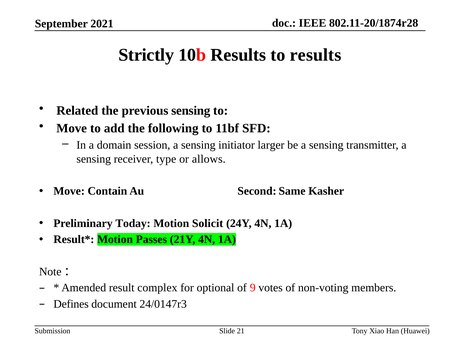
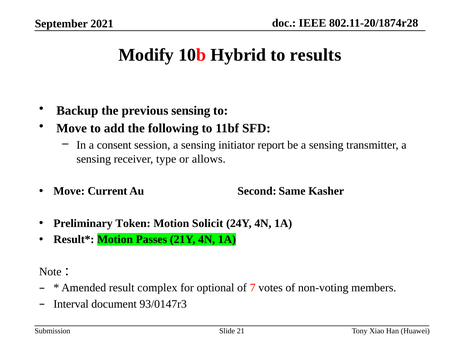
Strictly: Strictly -> Modify
10b Results: Results -> Hybrid
Related: Related -> Backup
domain: domain -> consent
larger: larger -> report
Contain: Contain -> Current
Today: Today -> Token
9: 9 -> 7
Defines: Defines -> Interval
24/0147r3: 24/0147r3 -> 93/0147r3
